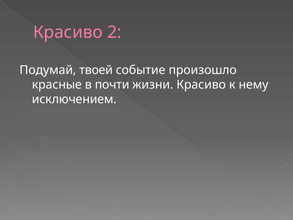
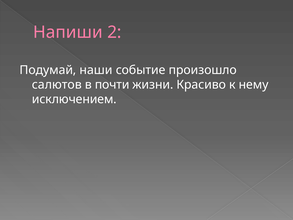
Красиво at (68, 32): Красиво -> Напиши
твоей: твоей -> наши
красные: красные -> салютов
